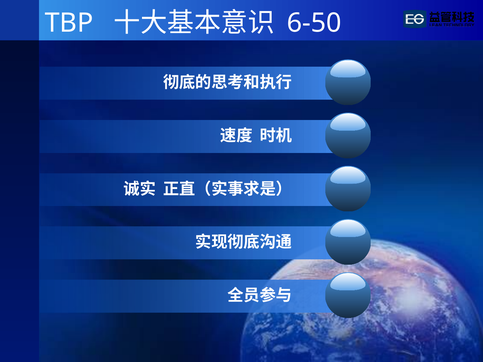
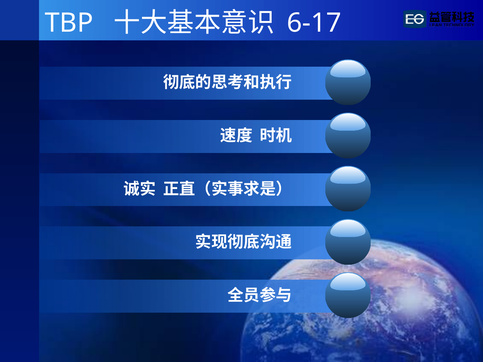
6-50: 6-50 -> 6-17
